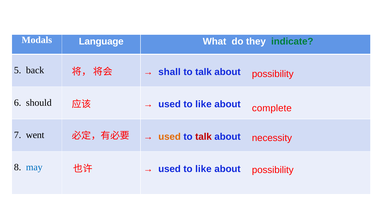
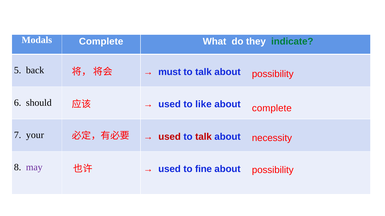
Modals Language: Language -> Complete
shall: shall -> must
went: went -> your
used at (170, 137) colour: orange -> red
may colour: blue -> purple
like at (203, 169): like -> fine
